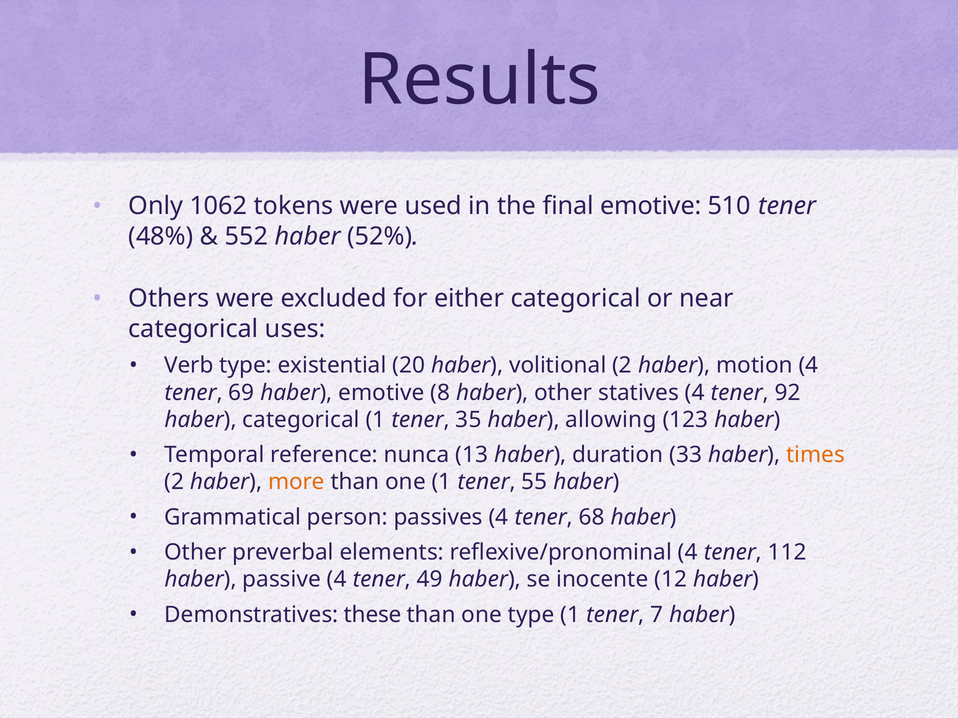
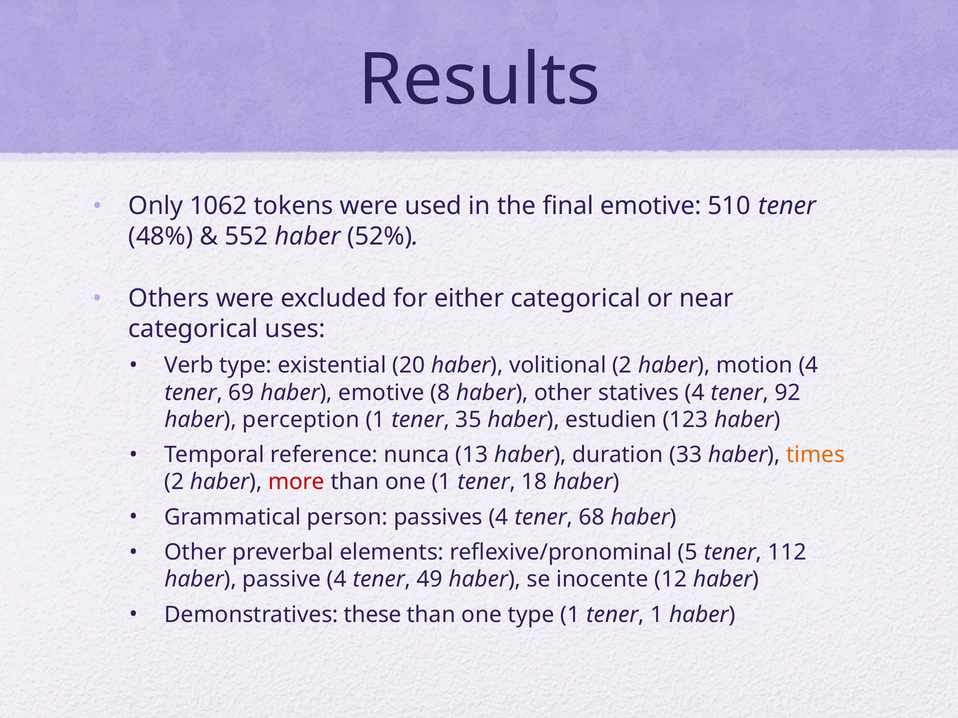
haber categorical: categorical -> perception
allowing: allowing -> estudien
more colour: orange -> red
55: 55 -> 18
reflexive/pronominal 4: 4 -> 5
tener 7: 7 -> 1
